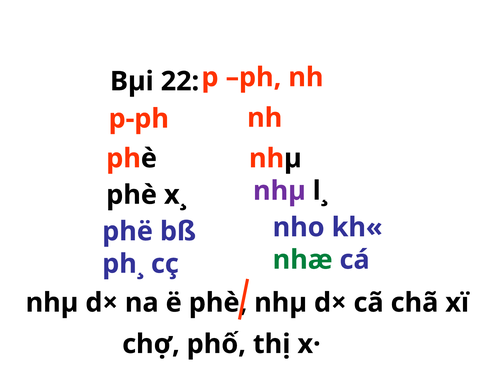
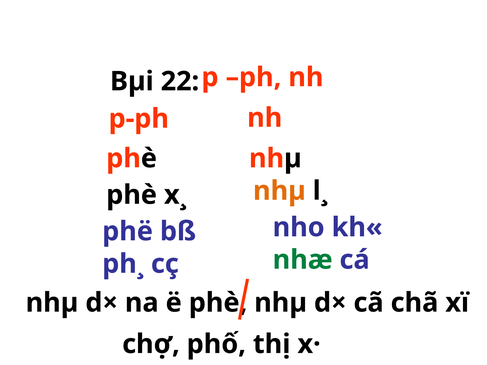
nhµ at (279, 191) colour: purple -> orange
